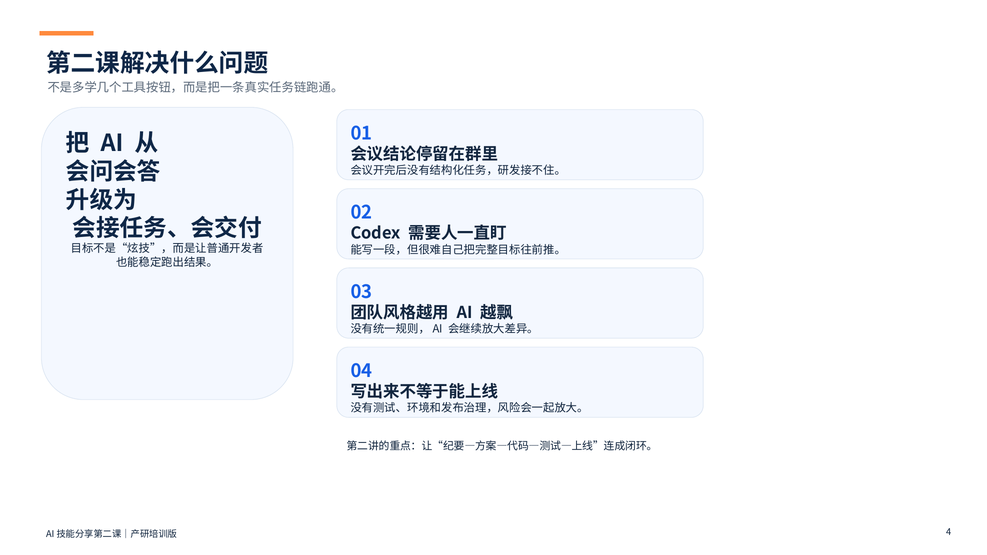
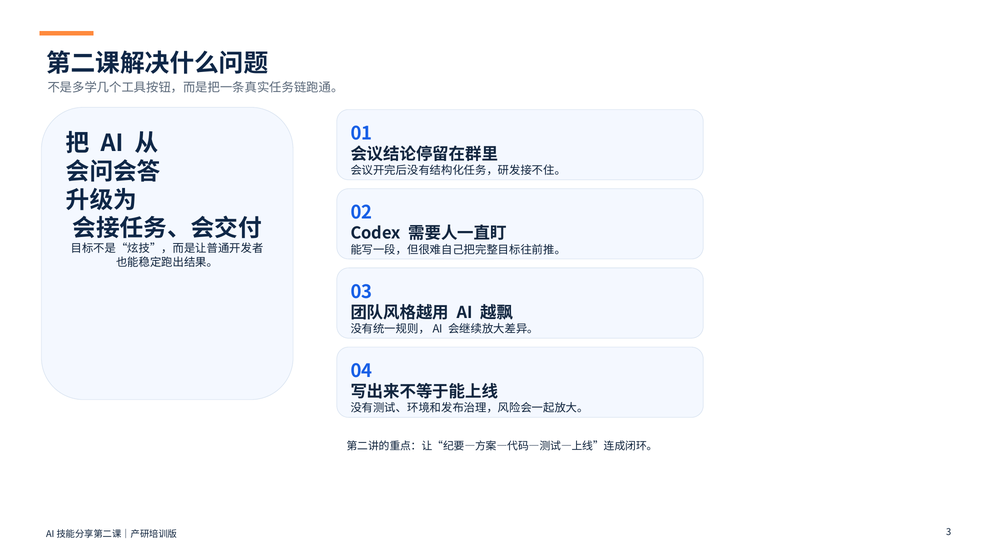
4: 4 -> 3
